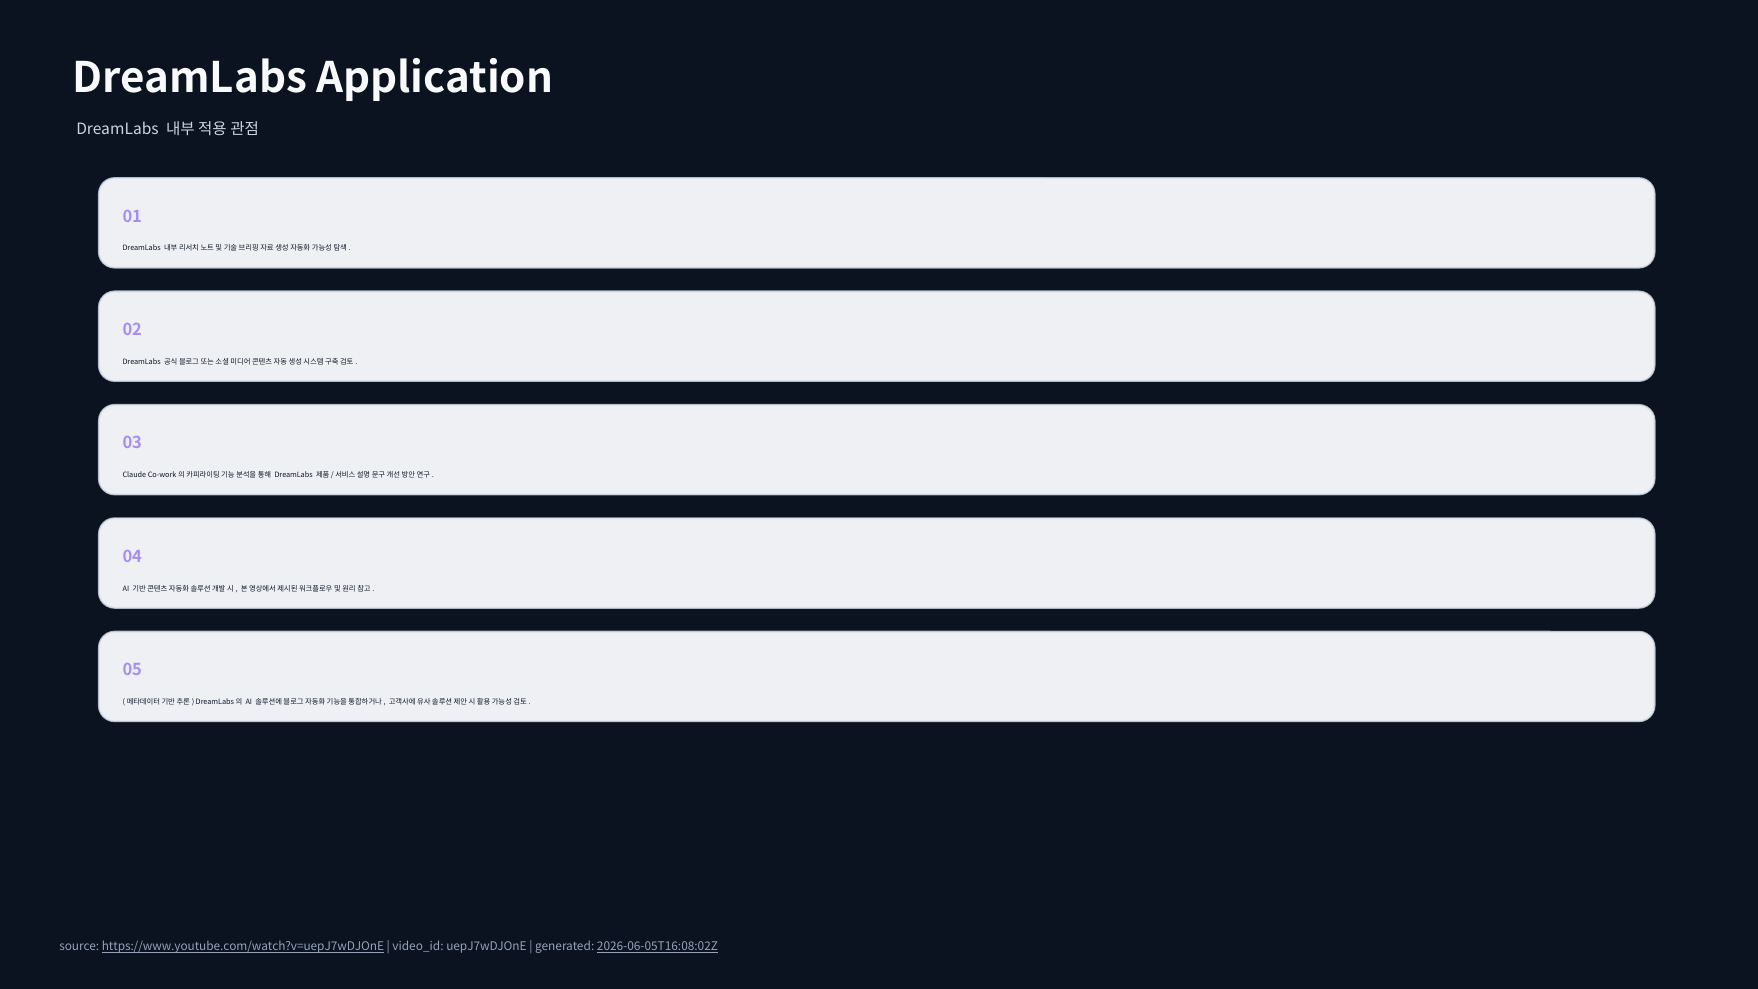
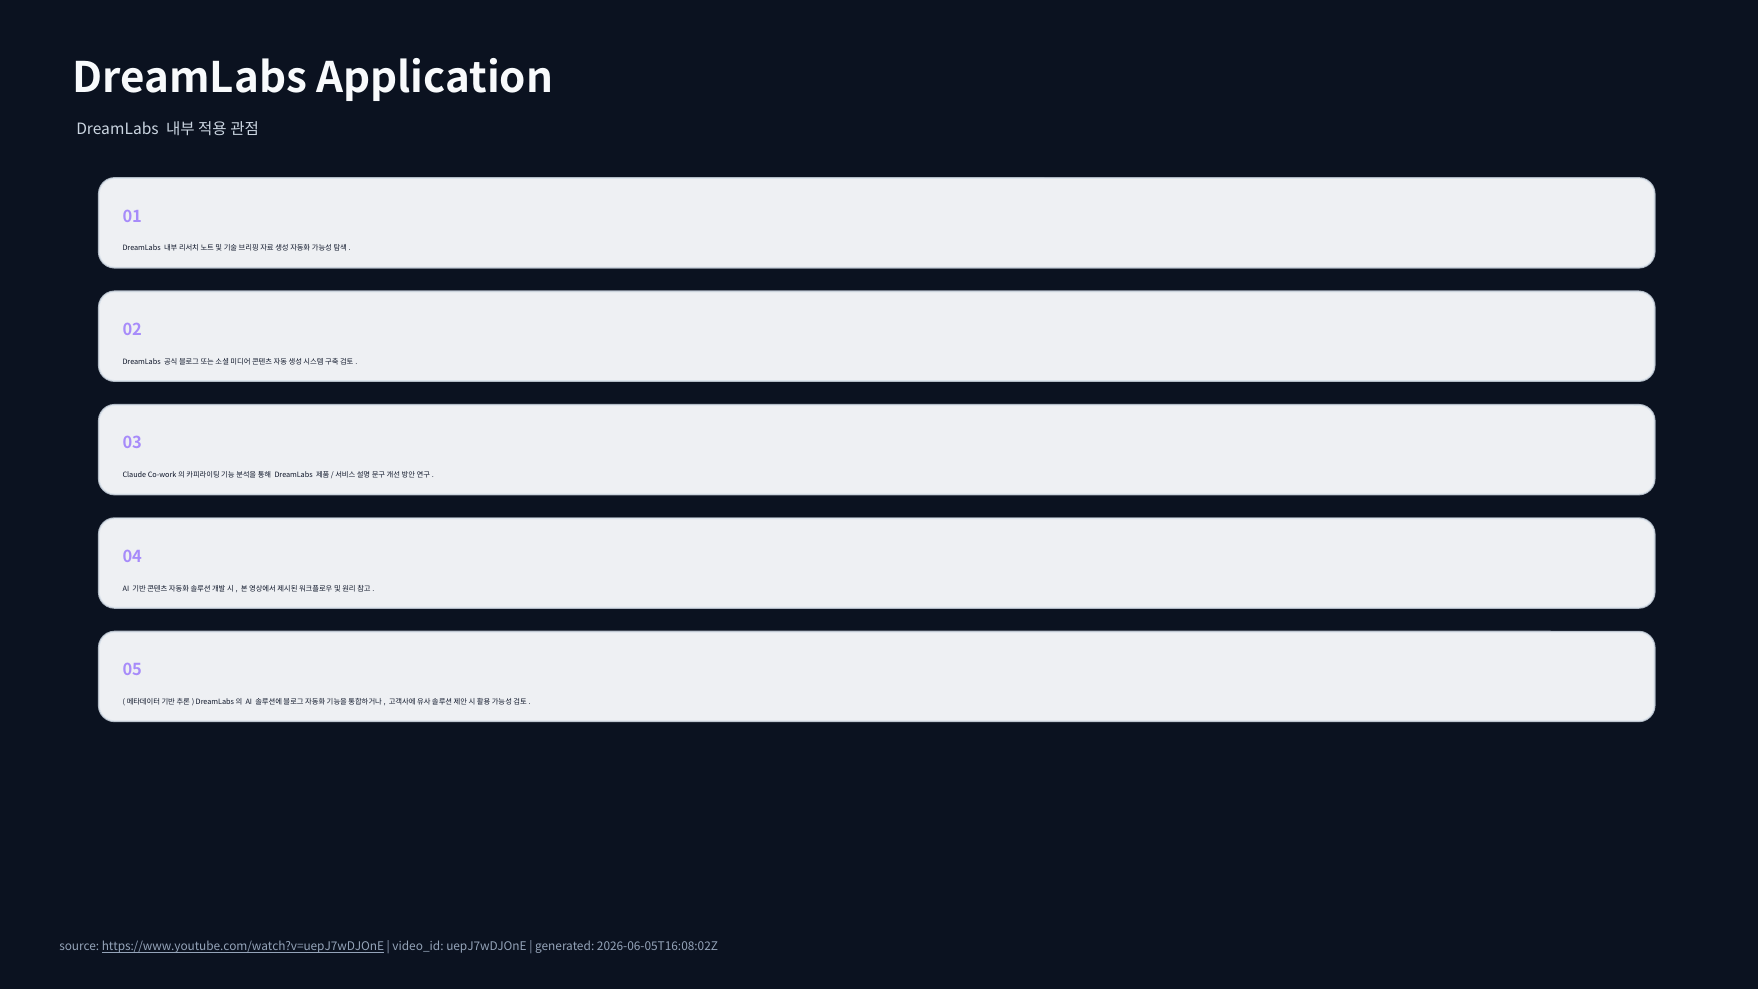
2026-06-05T16:08:02Z underline: present -> none
